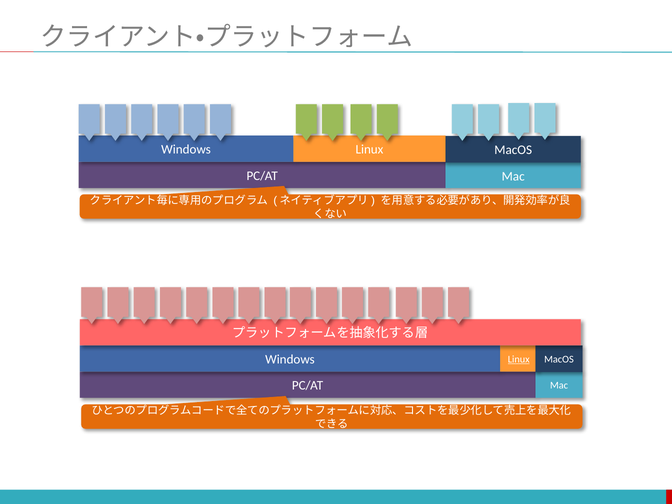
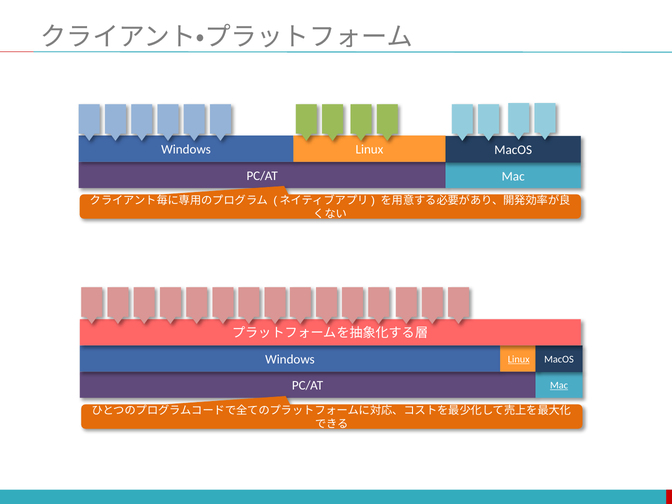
Mac at (559, 385) underline: none -> present
